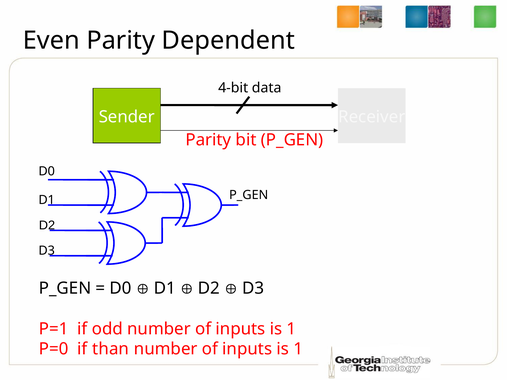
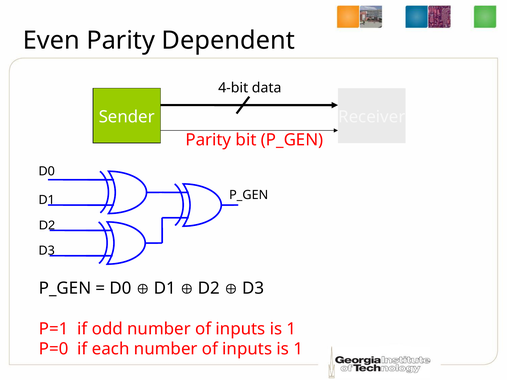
than: than -> each
